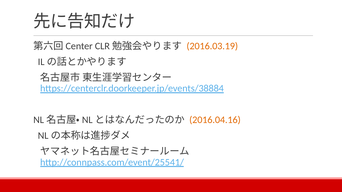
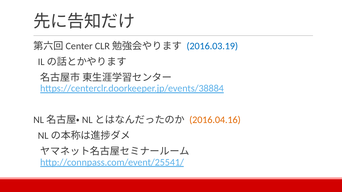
2016.03.19 colour: orange -> blue
